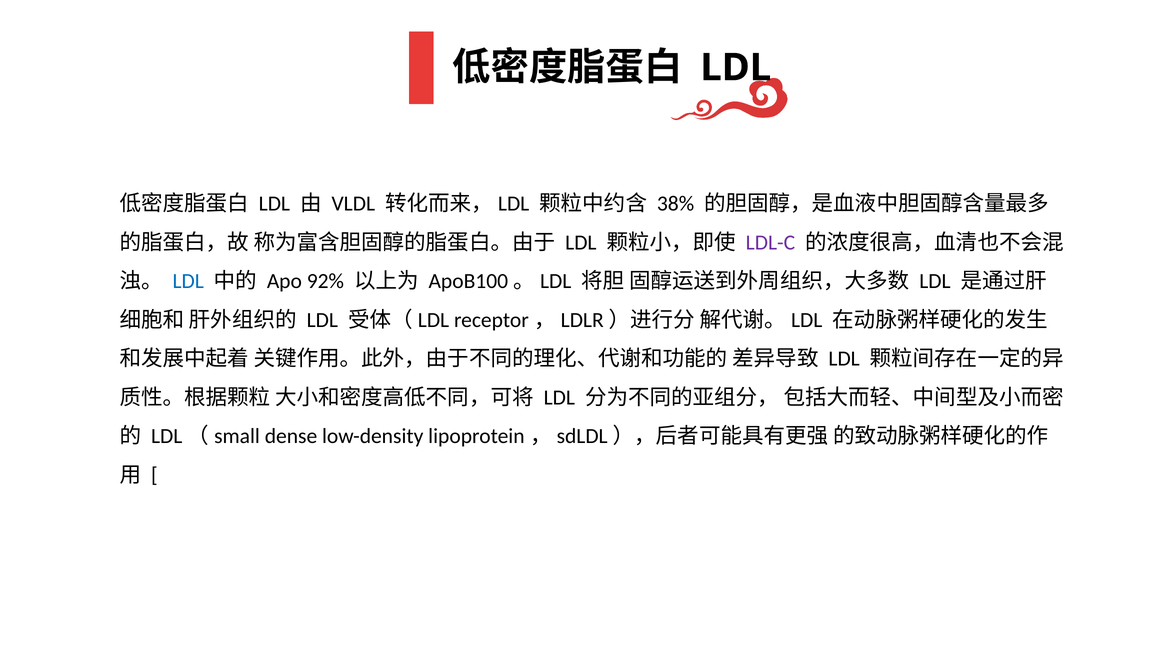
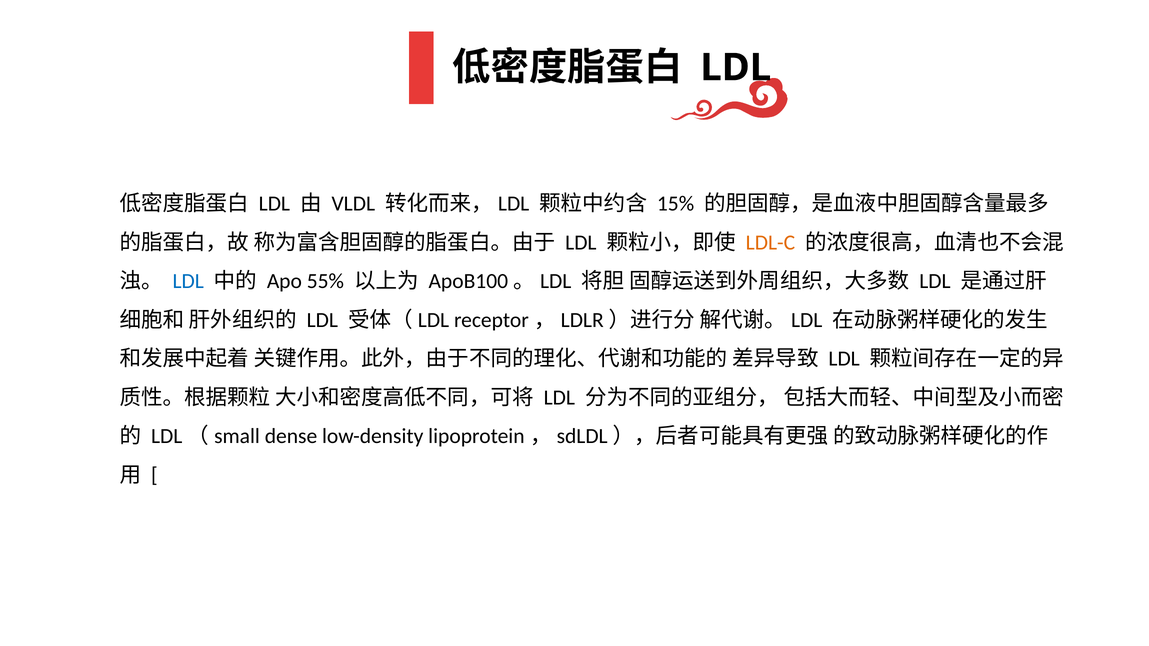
38%: 38% -> 15%
LDL-C colour: purple -> orange
92%: 92% -> 55%
